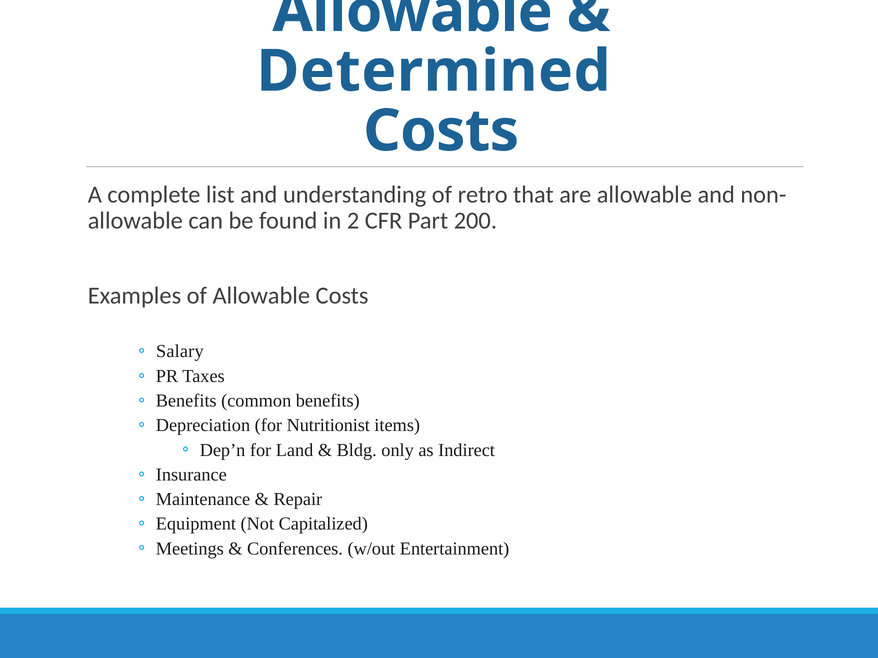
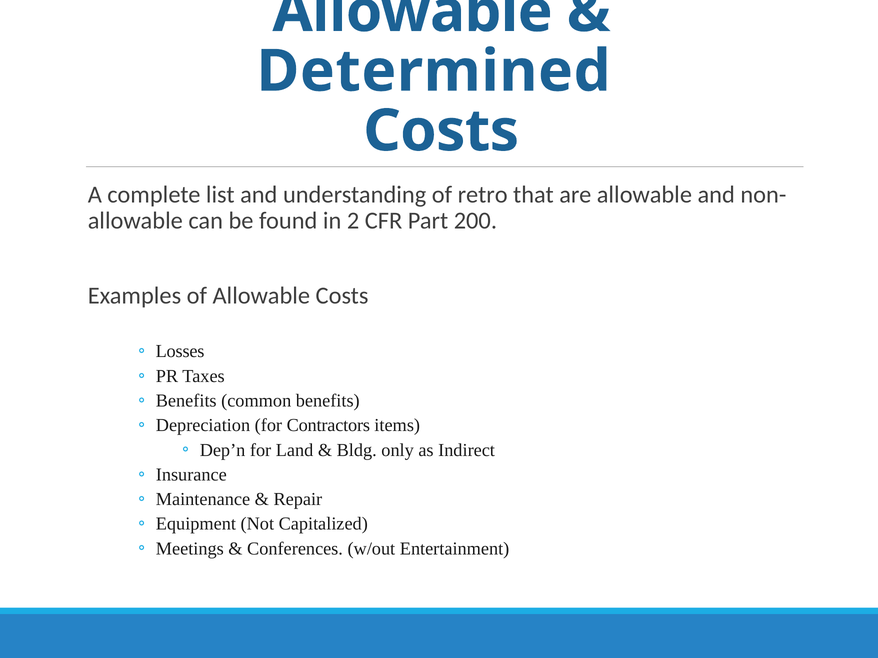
Salary: Salary -> Losses
Nutritionist: Nutritionist -> Contractors
